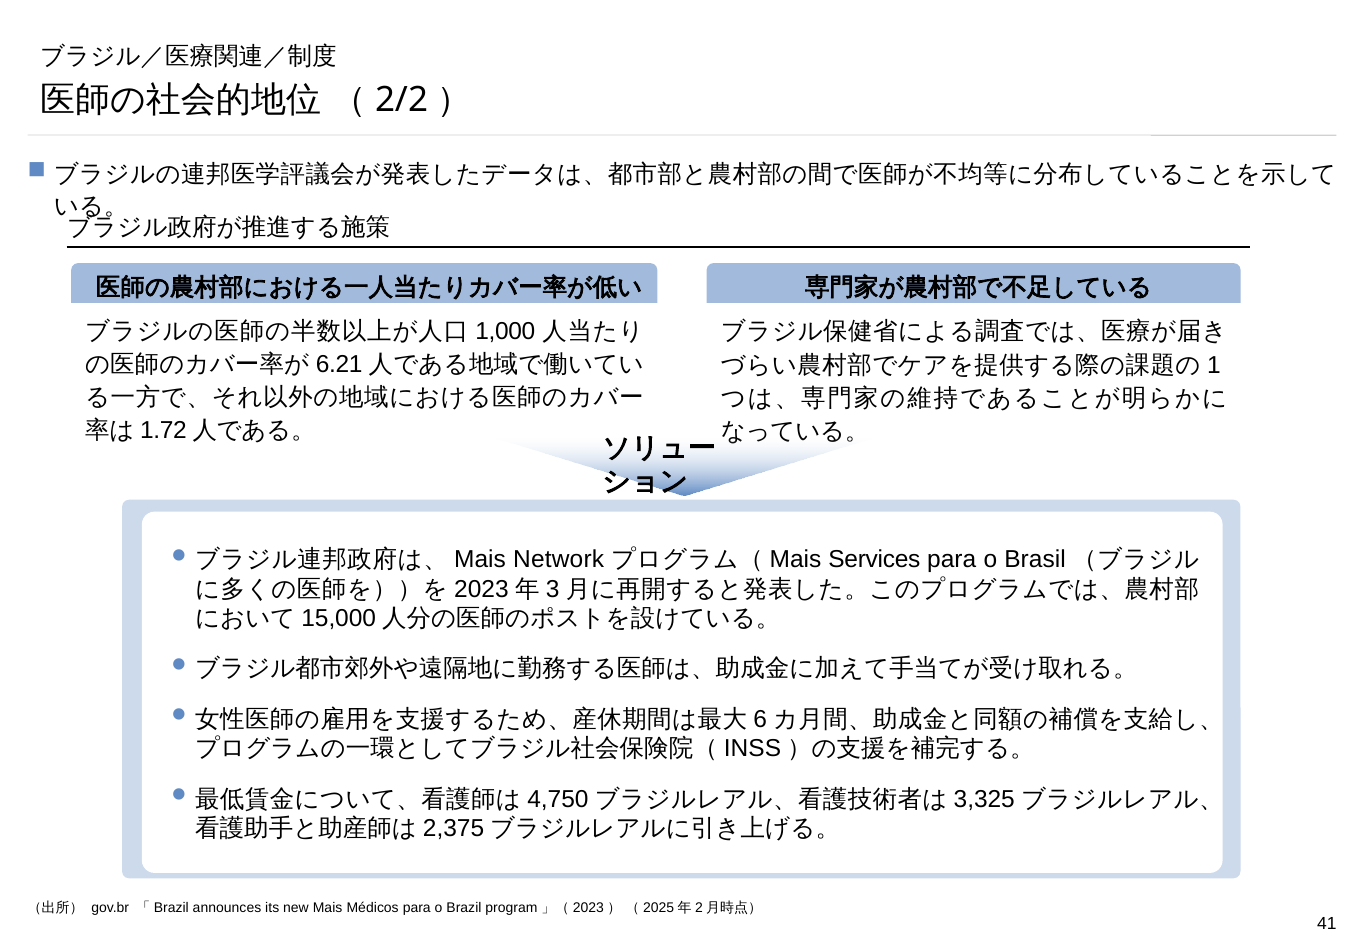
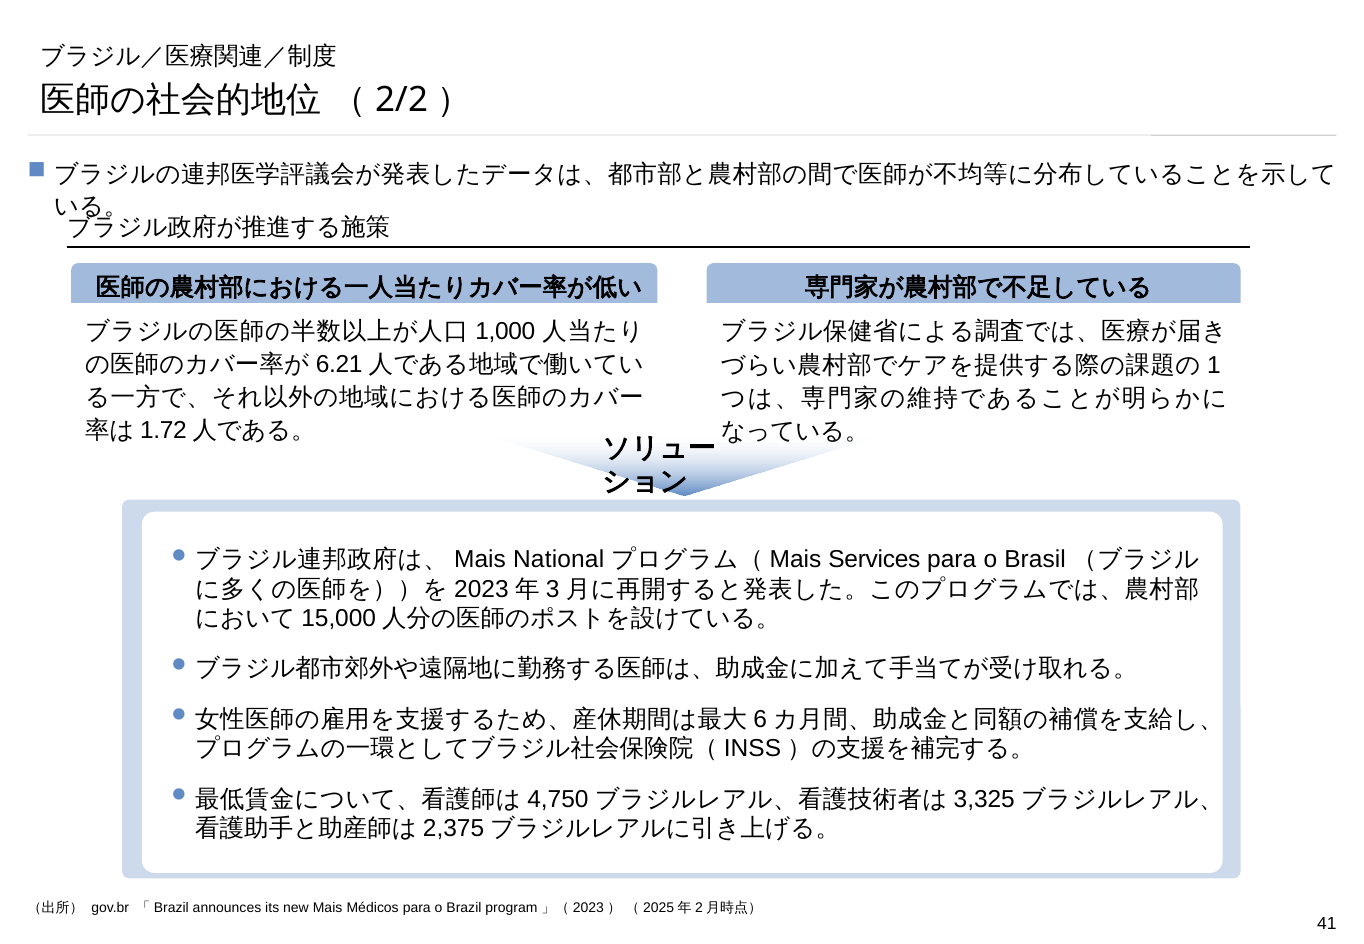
Network: Network -> National
